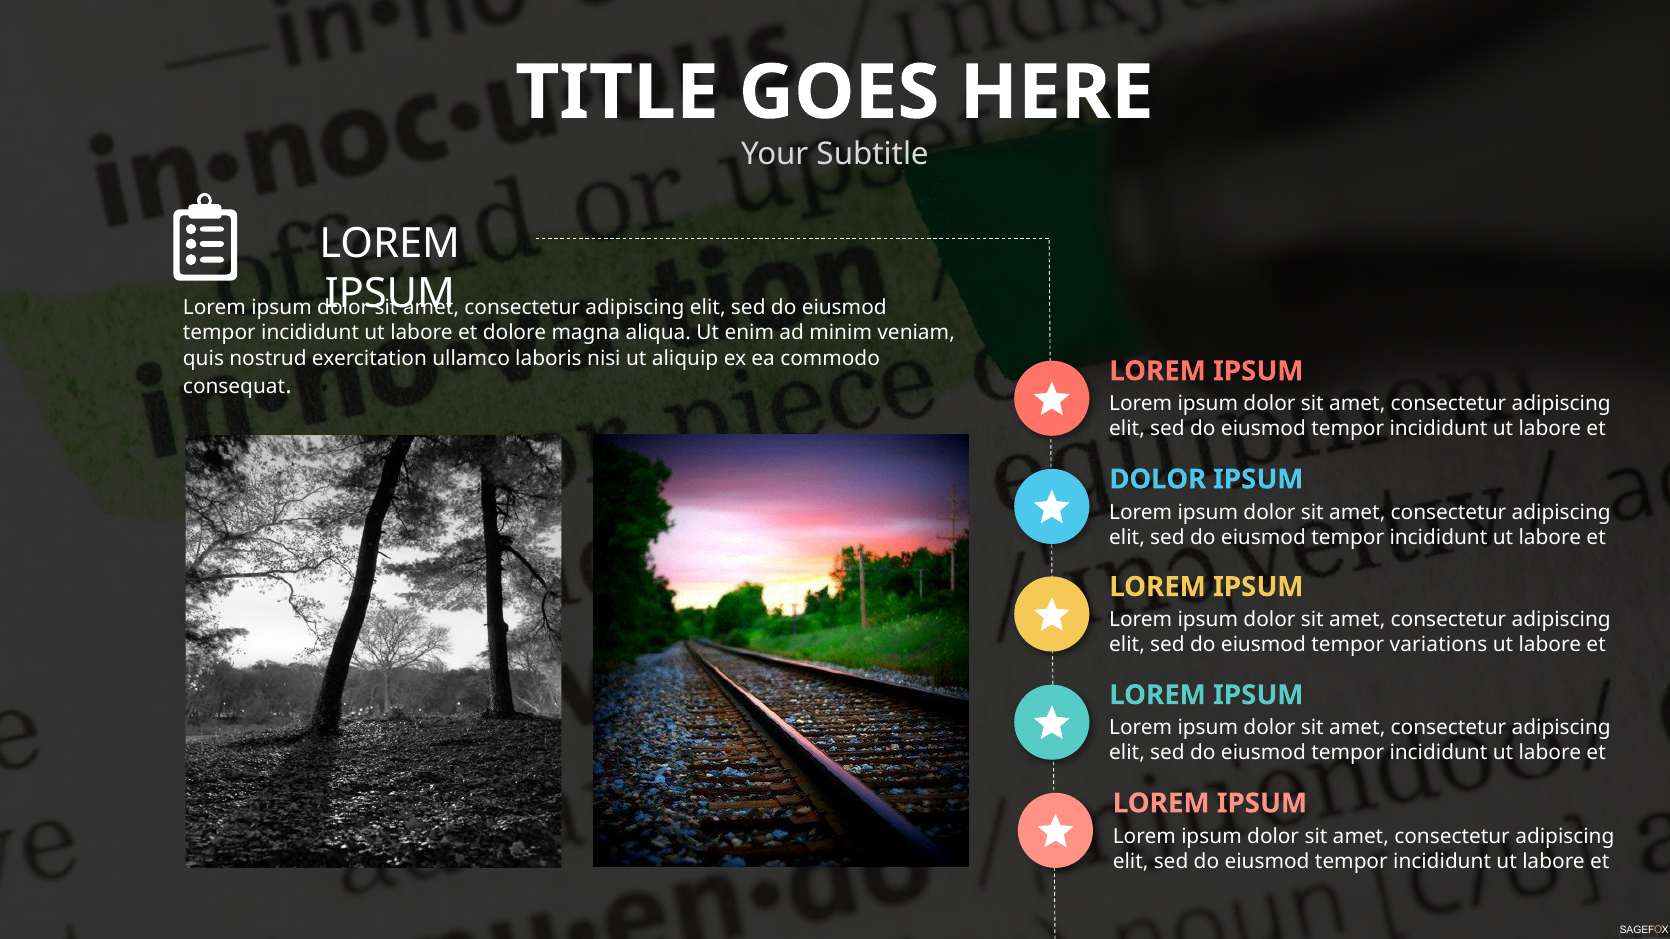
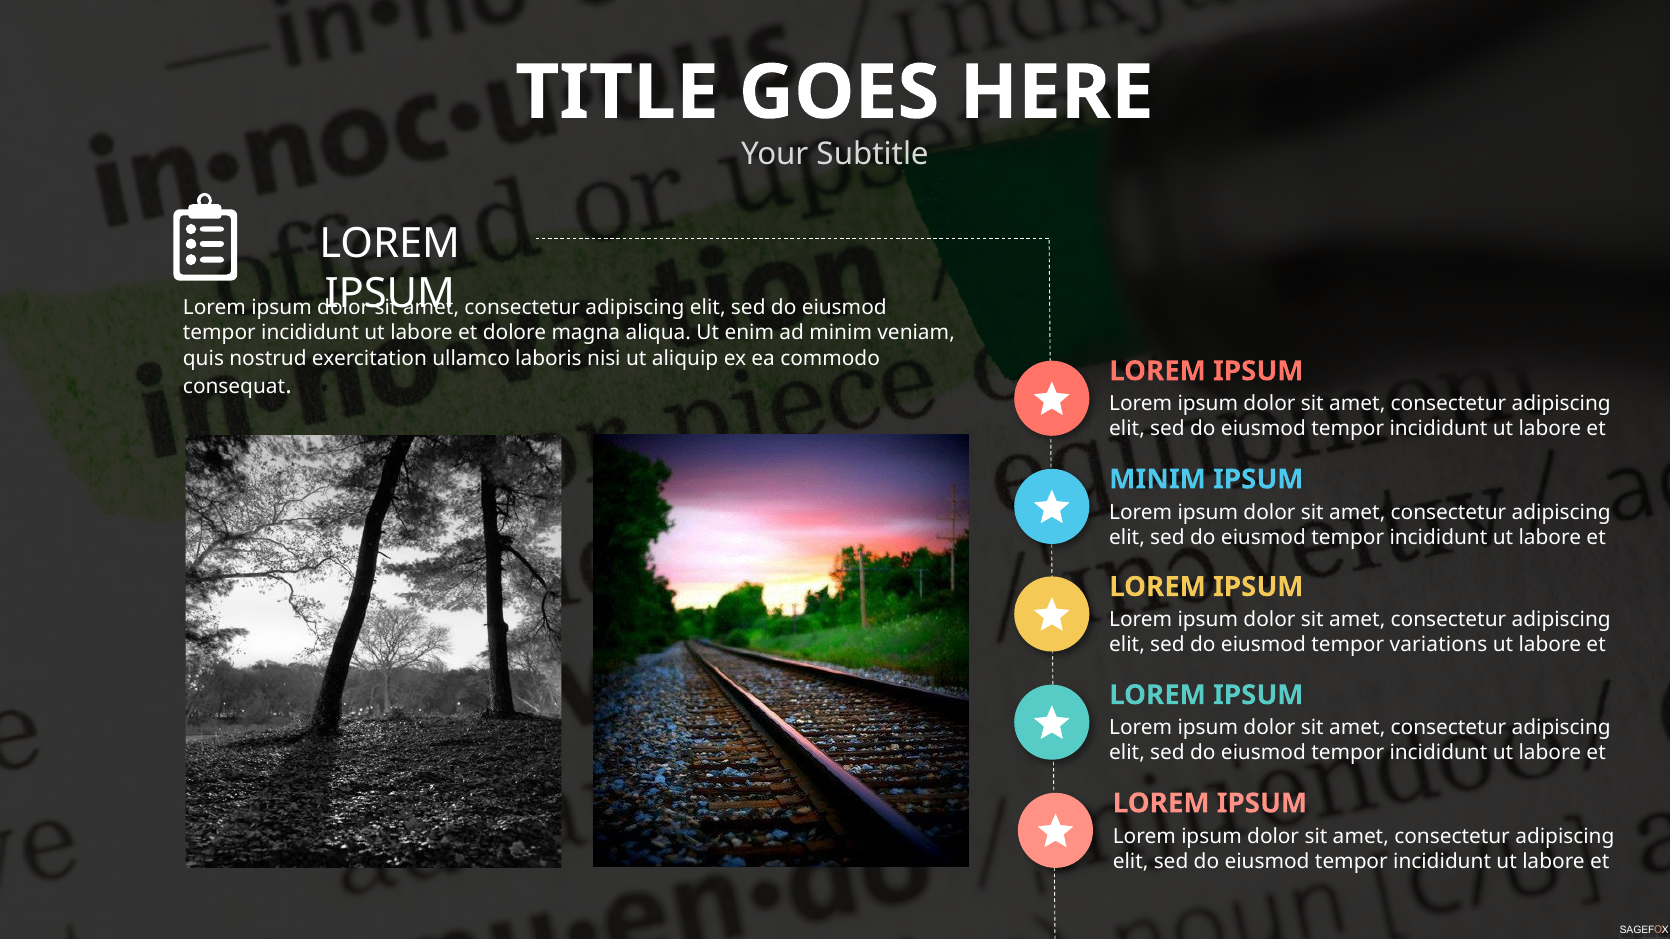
DOLOR at (1158, 479): DOLOR -> MINIM
